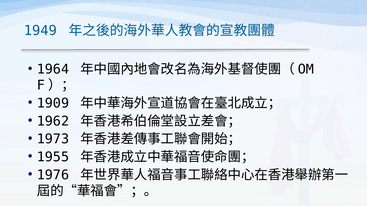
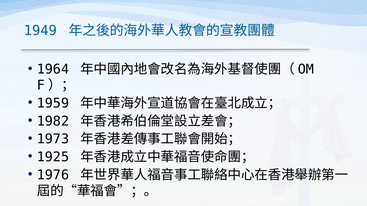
1909: 1909 -> 1959
1962: 1962 -> 1982
1955: 1955 -> 1925
